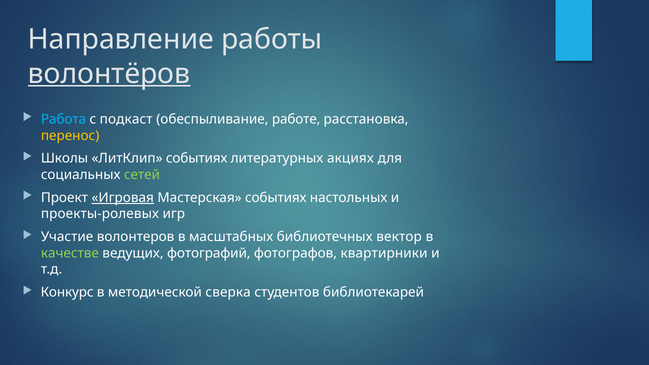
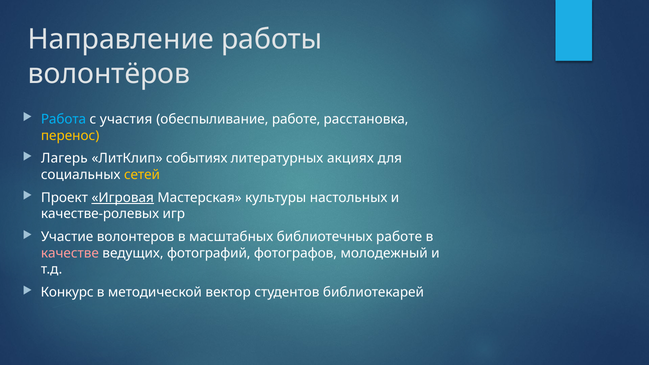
волонтёров underline: present -> none
подкаст: подкаст -> участия
Школы: Школы -> Лагерь
сетей colour: light green -> yellow
Мастерская событиях: событиях -> культуры
проекты-ролевых: проекты-ролевых -> качестве-ролевых
библиотечных вектор: вектор -> работе
качестве colour: light green -> pink
квартирники: квартирники -> молодежный
сверка: сверка -> вектор
